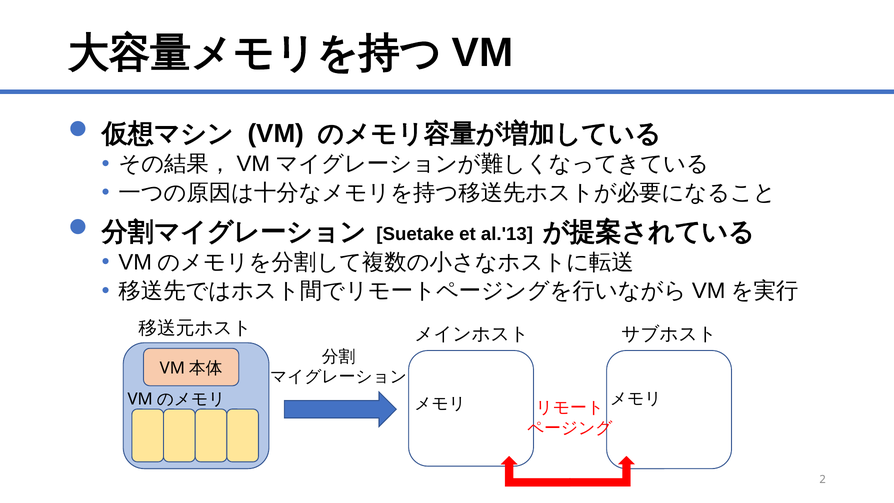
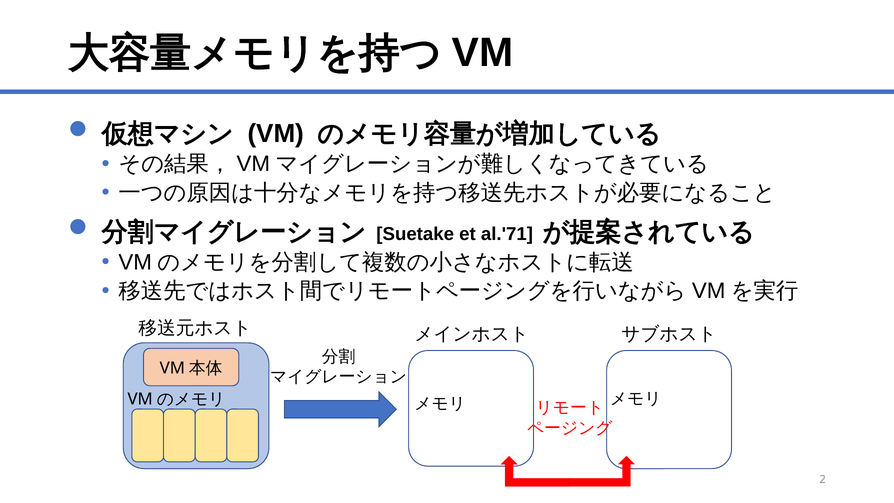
al.'13: al.'13 -> al.'71
